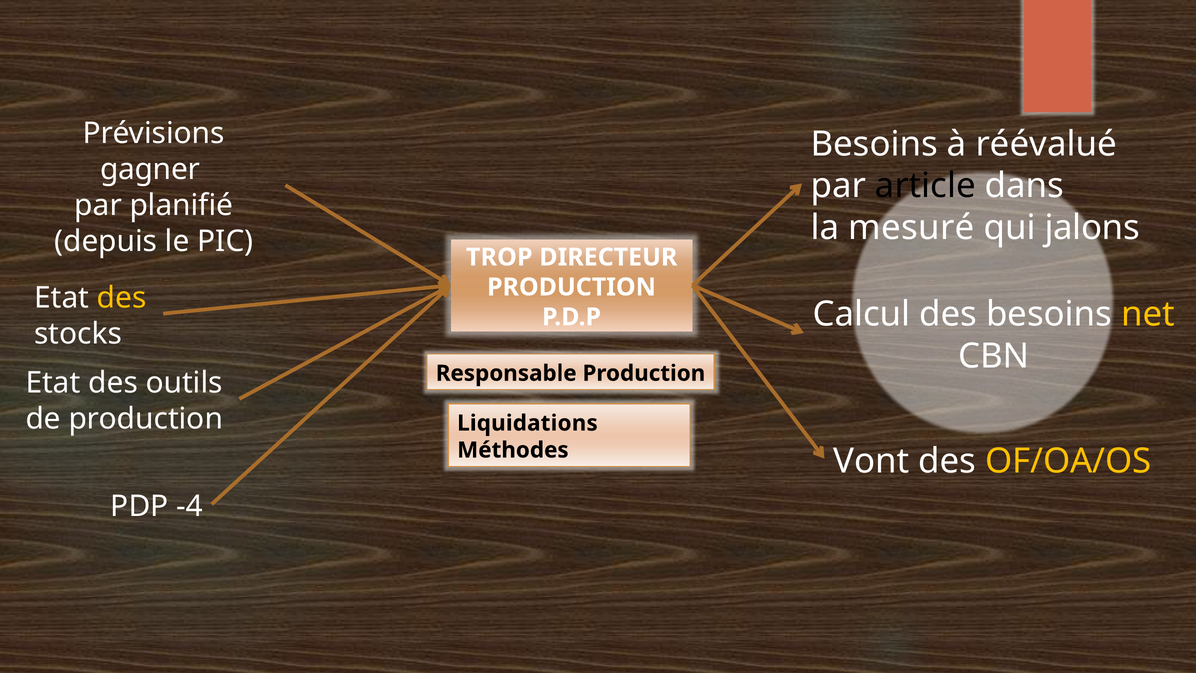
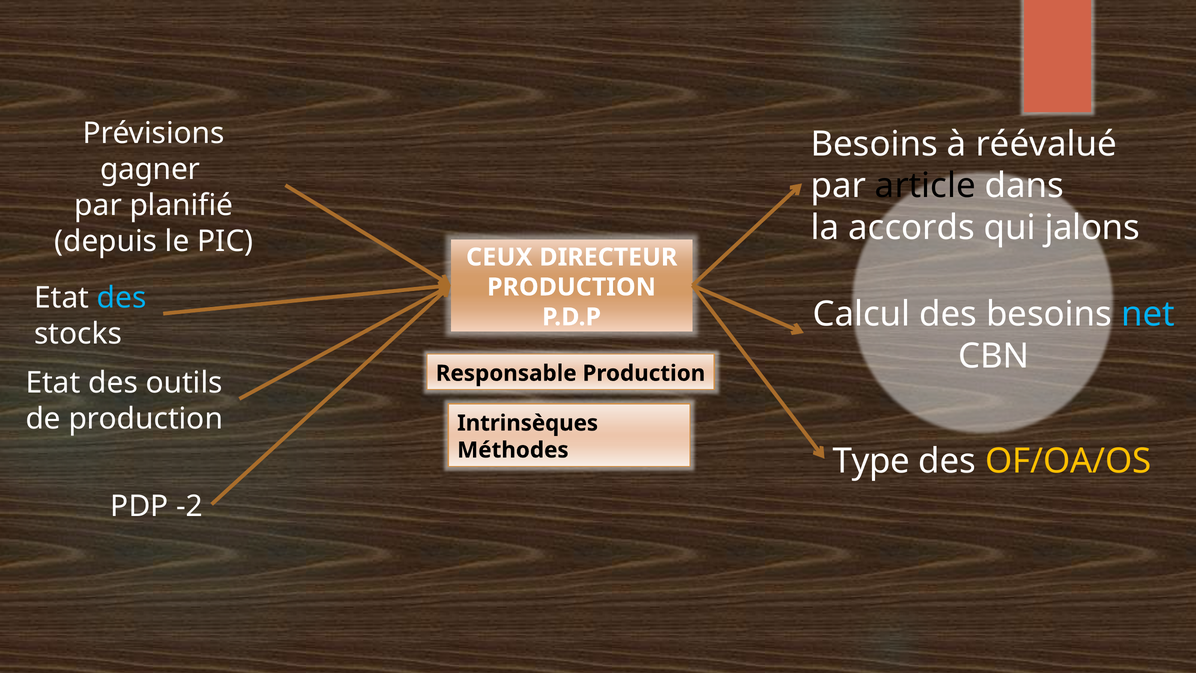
mesuré: mesuré -> accords
TROP: TROP -> CEUX
des at (122, 298) colour: yellow -> light blue
net colour: yellow -> light blue
Liquidations: Liquidations -> Intrinsèques
Vont: Vont -> Type
-4: -4 -> -2
